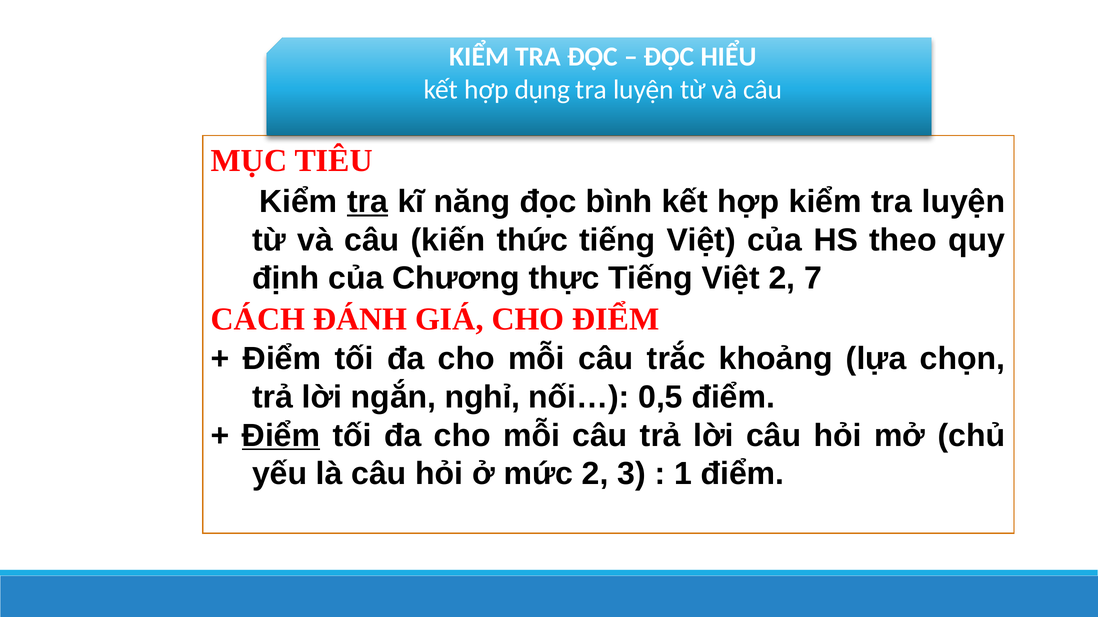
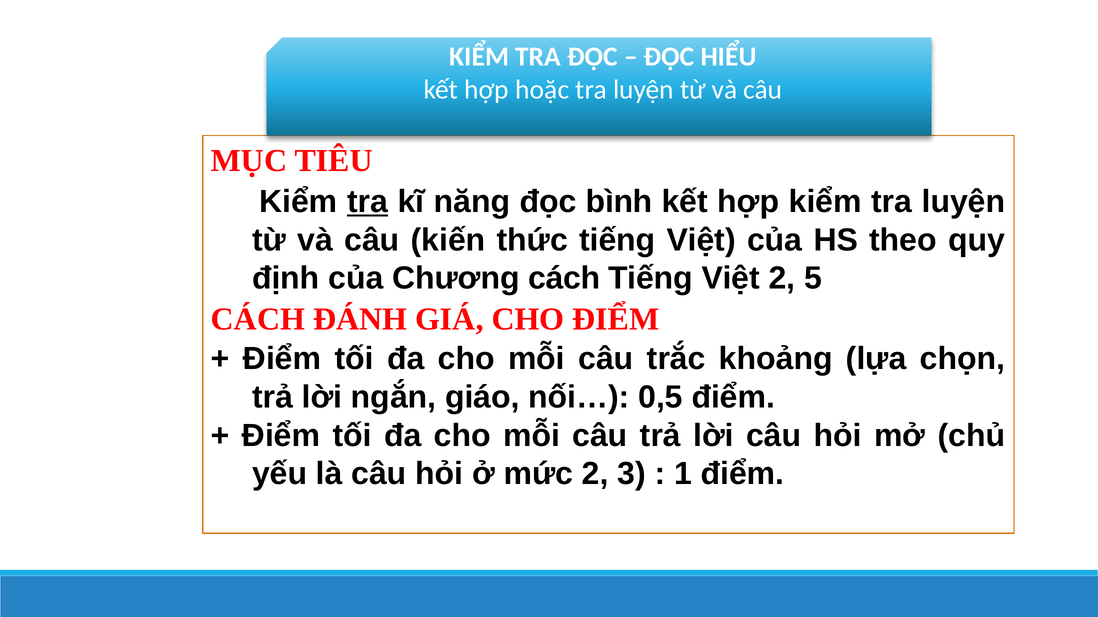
dụng: dụng -> hoặc
Chương thực: thực -> cách
7: 7 -> 5
nghỉ: nghỉ -> giáo
Điểm at (281, 436) underline: present -> none
